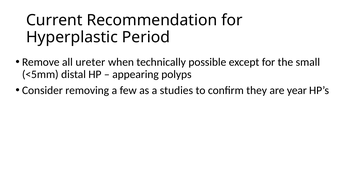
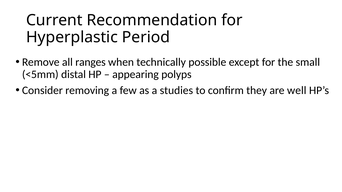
ureter: ureter -> ranges
year: year -> well
